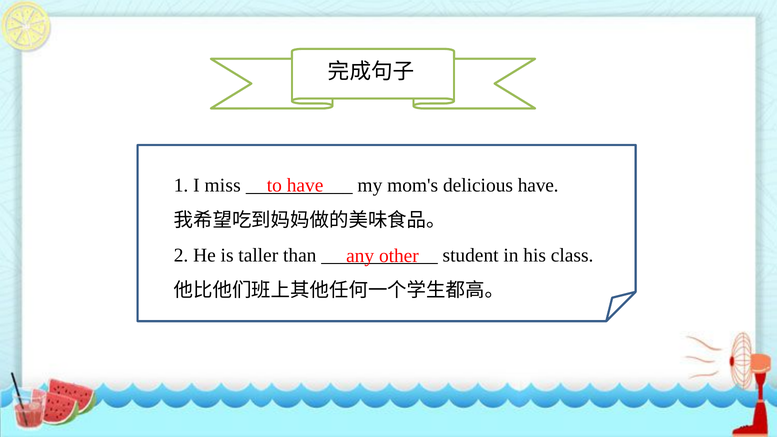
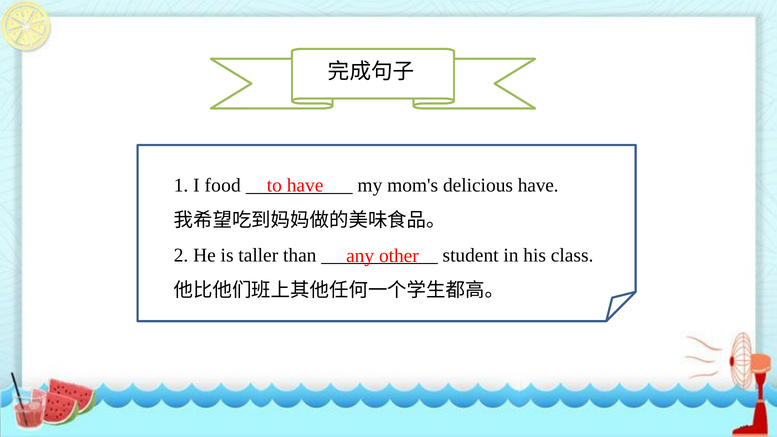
miss: miss -> food
